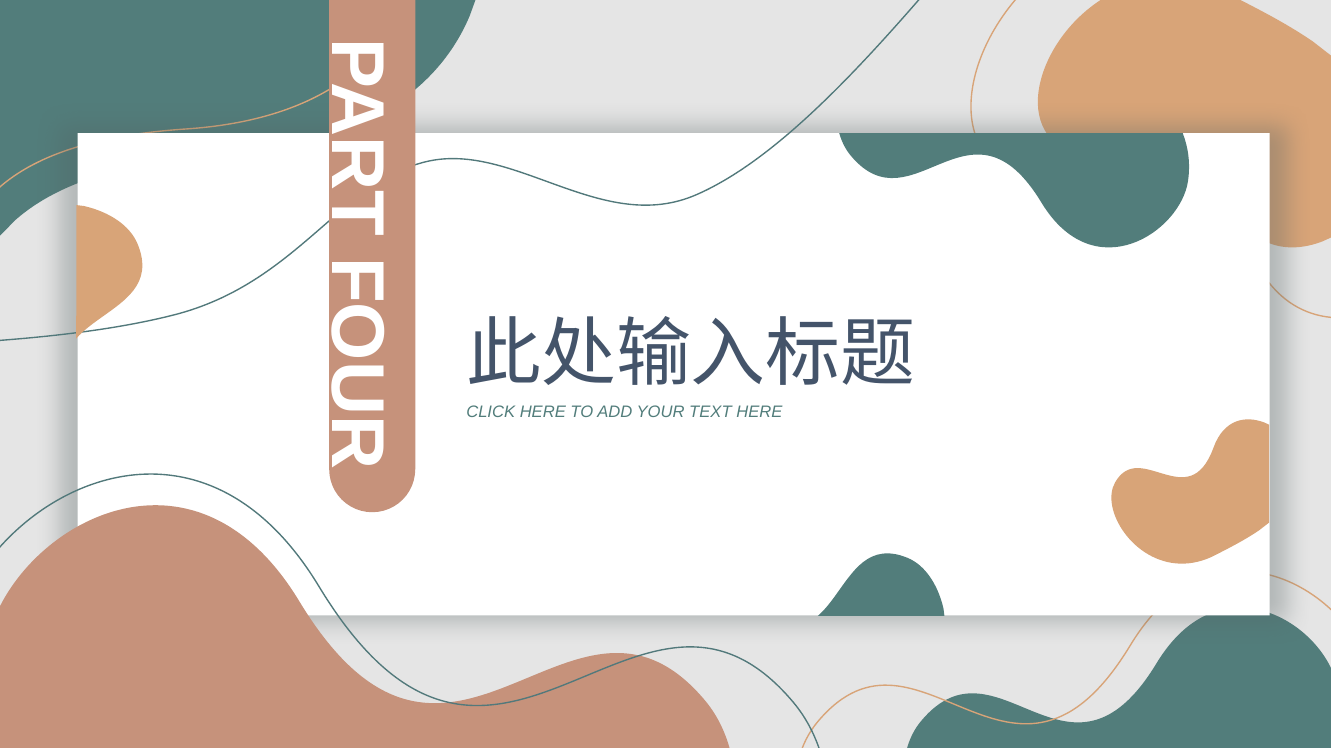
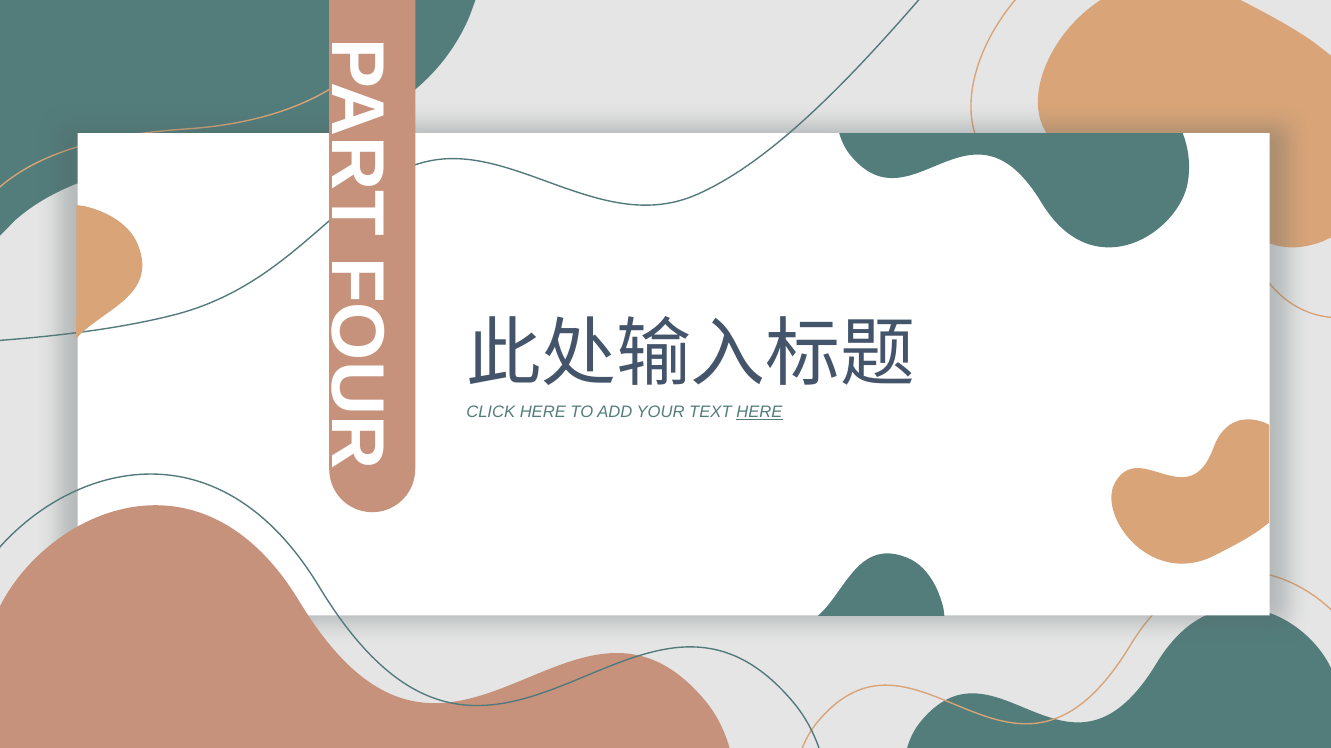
HERE at (759, 413) underline: none -> present
